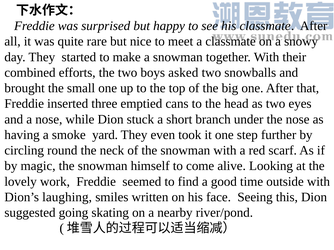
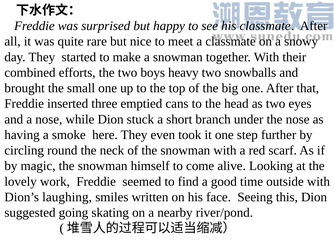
asked: asked -> heavy
yard: yard -> here
